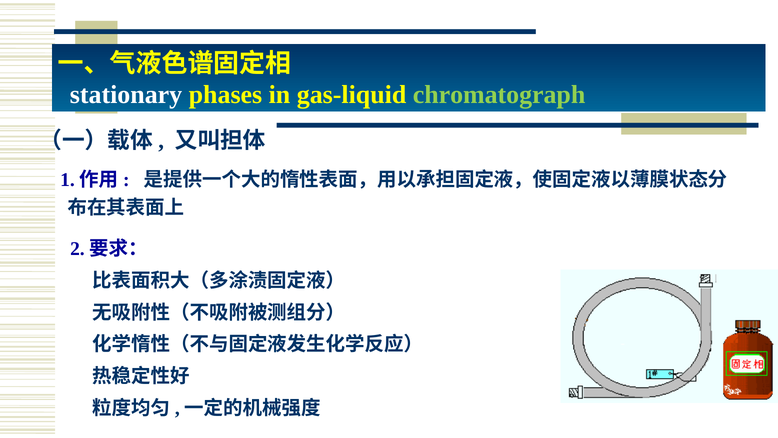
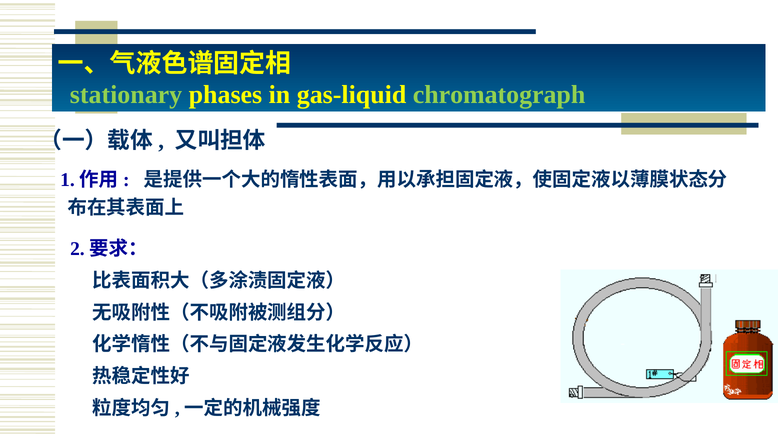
stationary colour: white -> light green
